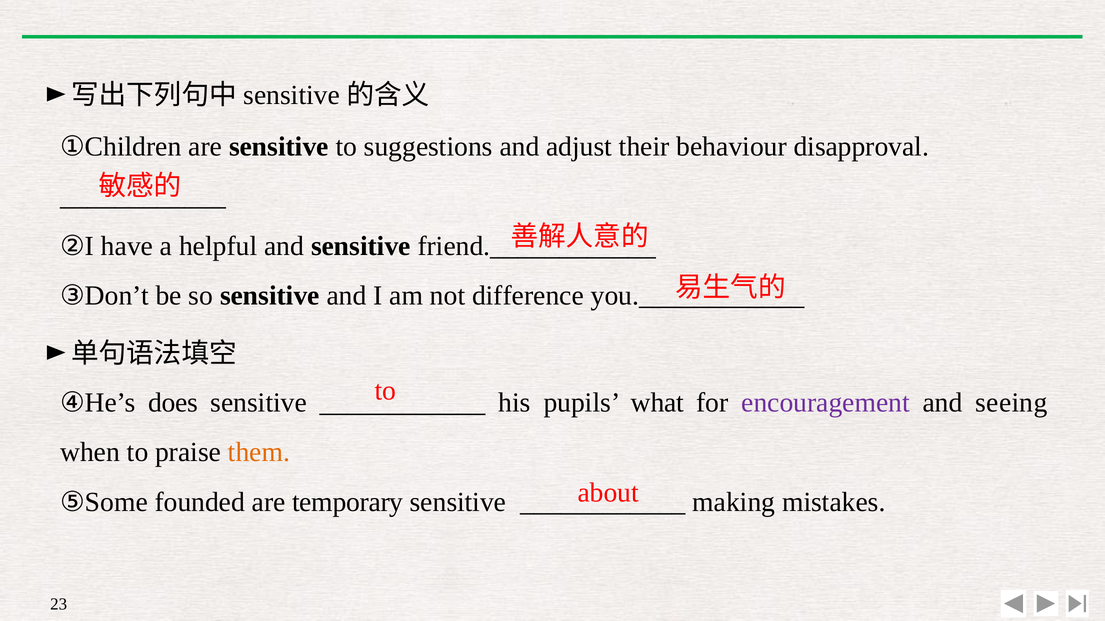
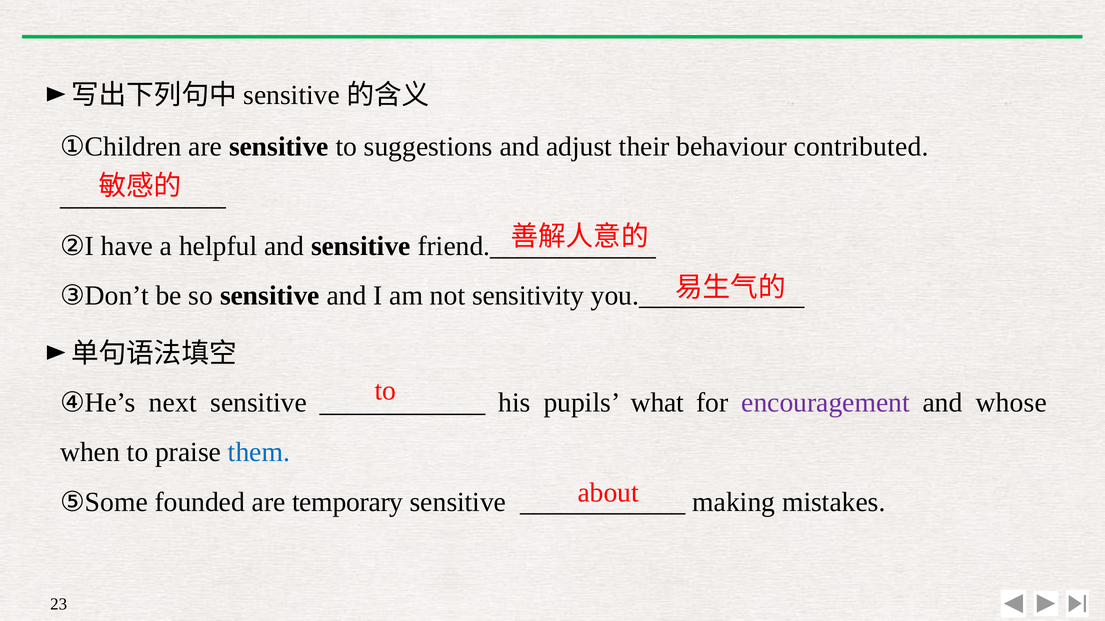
disapproval: disapproval -> contributed
difference: difference -> sensitivity
does: does -> next
seeing: seeing -> whose
them colour: orange -> blue
